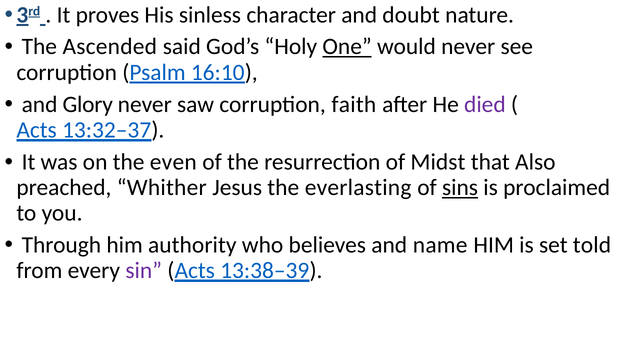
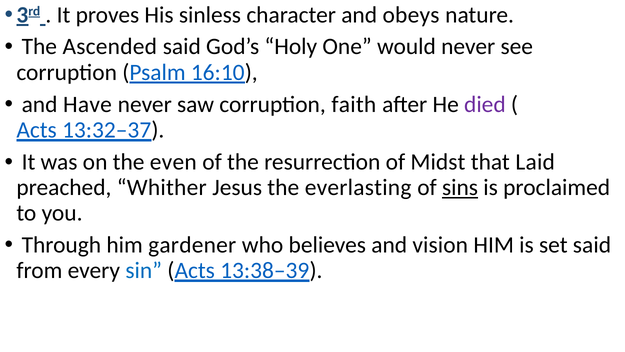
doubt: doubt -> obeys
One underline: present -> none
Glory: Glory -> Have
Also: Also -> Laid
authority: authority -> gardener
name: name -> vision
set told: told -> said
sin colour: purple -> blue
